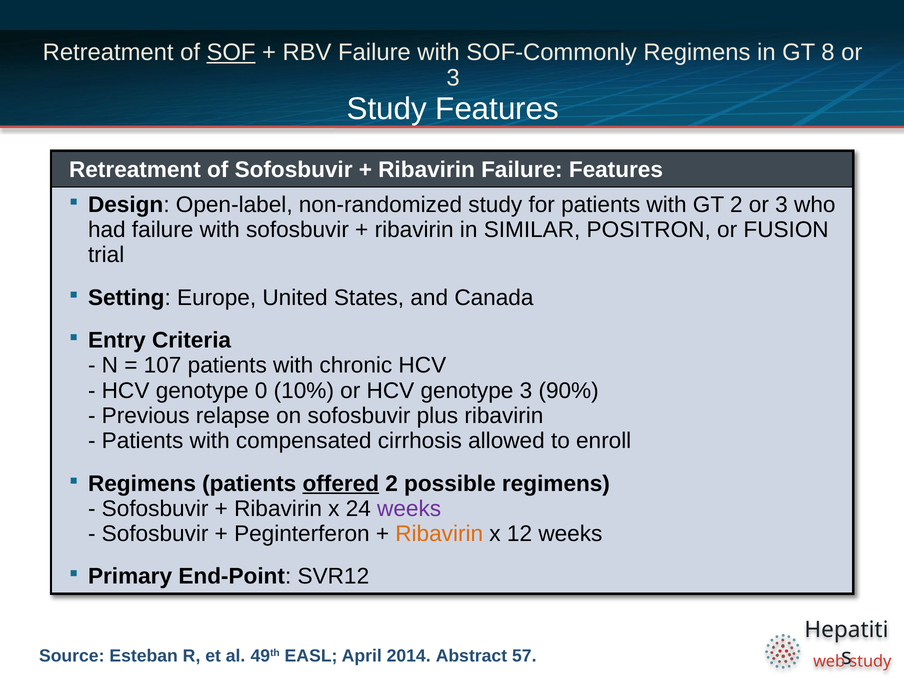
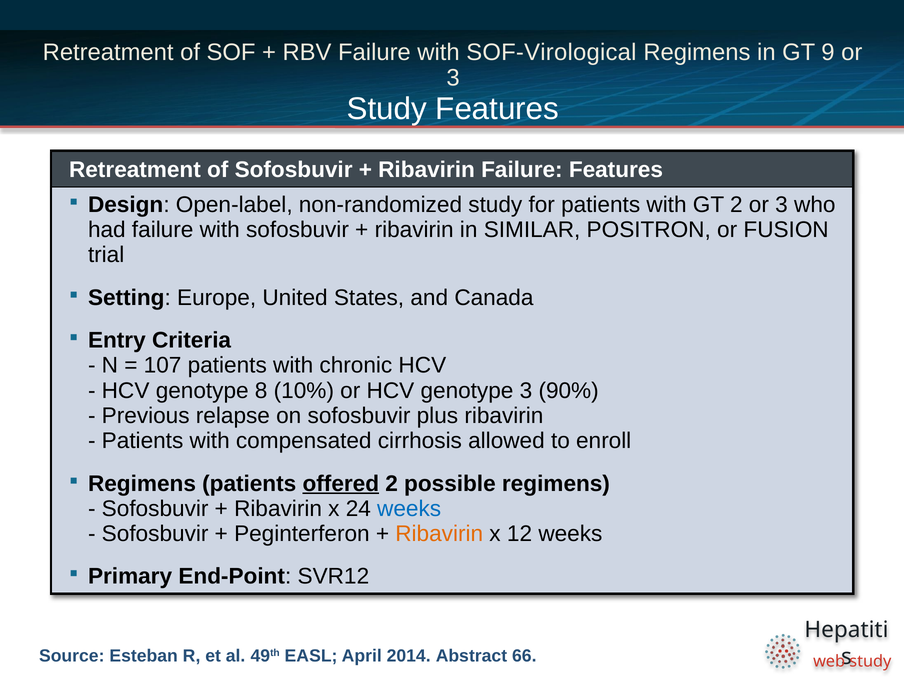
SOF underline: present -> none
SOF-Commonly: SOF-Commonly -> SOF-Virological
8: 8 -> 9
0: 0 -> 8
weeks at (409, 509) colour: purple -> blue
57: 57 -> 66
